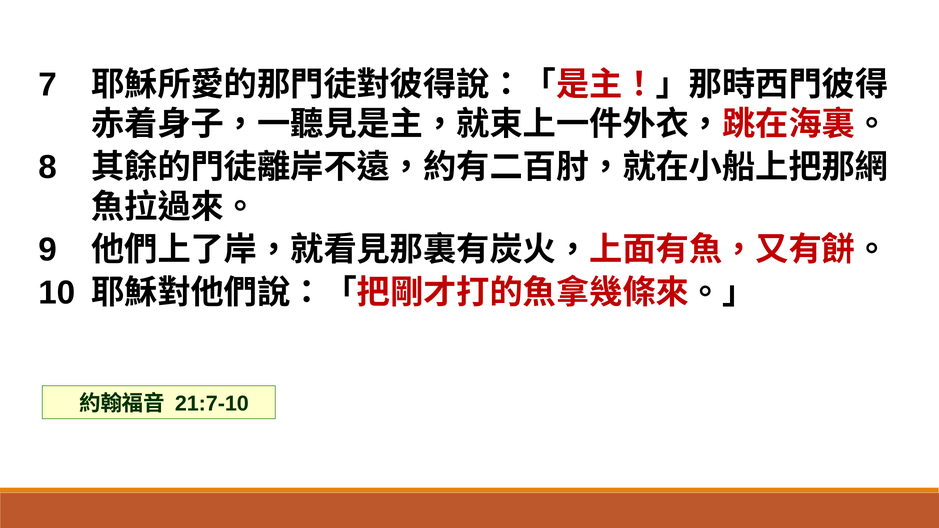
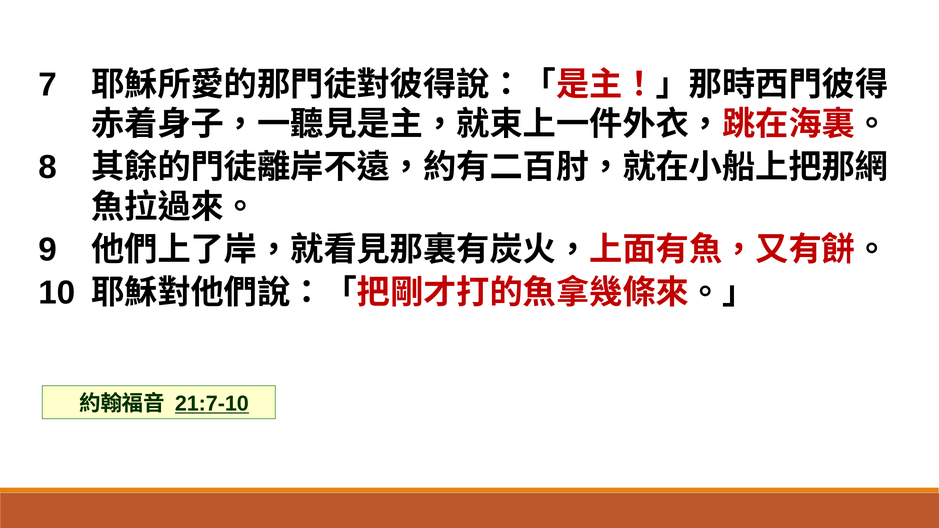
21:7-10 underline: none -> present
